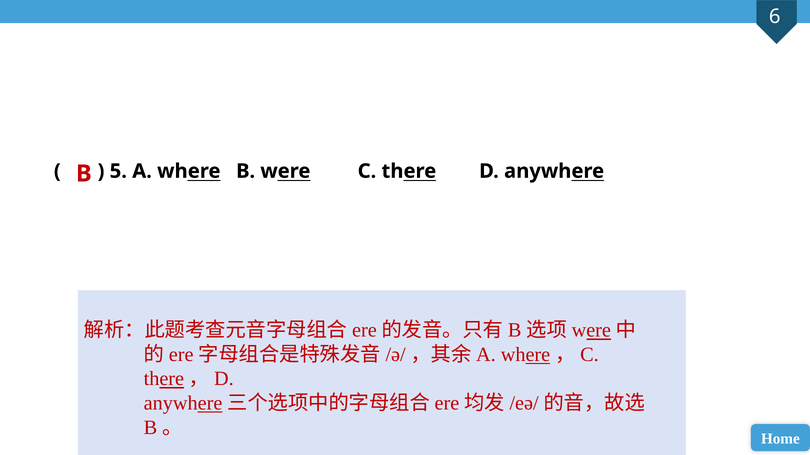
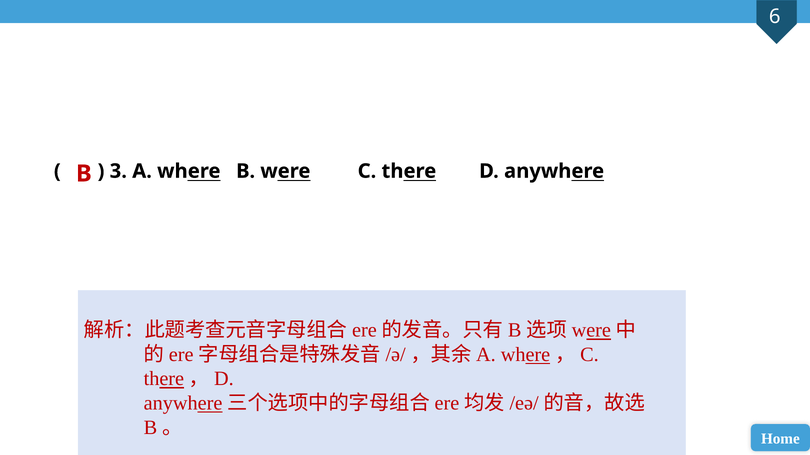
5: 5 -> 3
